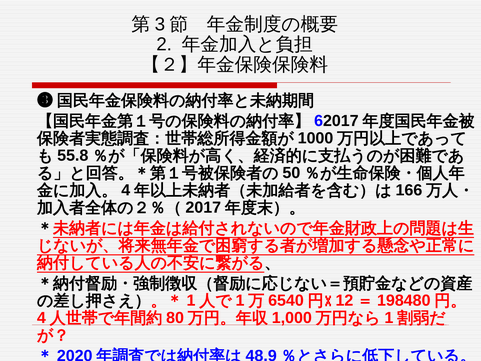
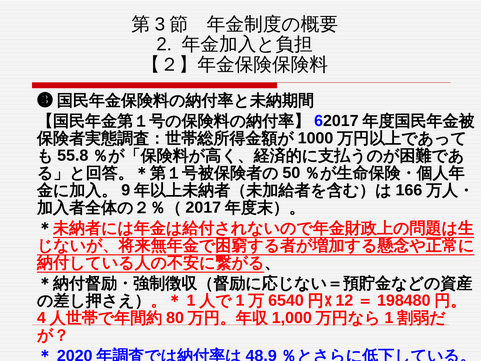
4 at (126, 190): 4 -> 9
